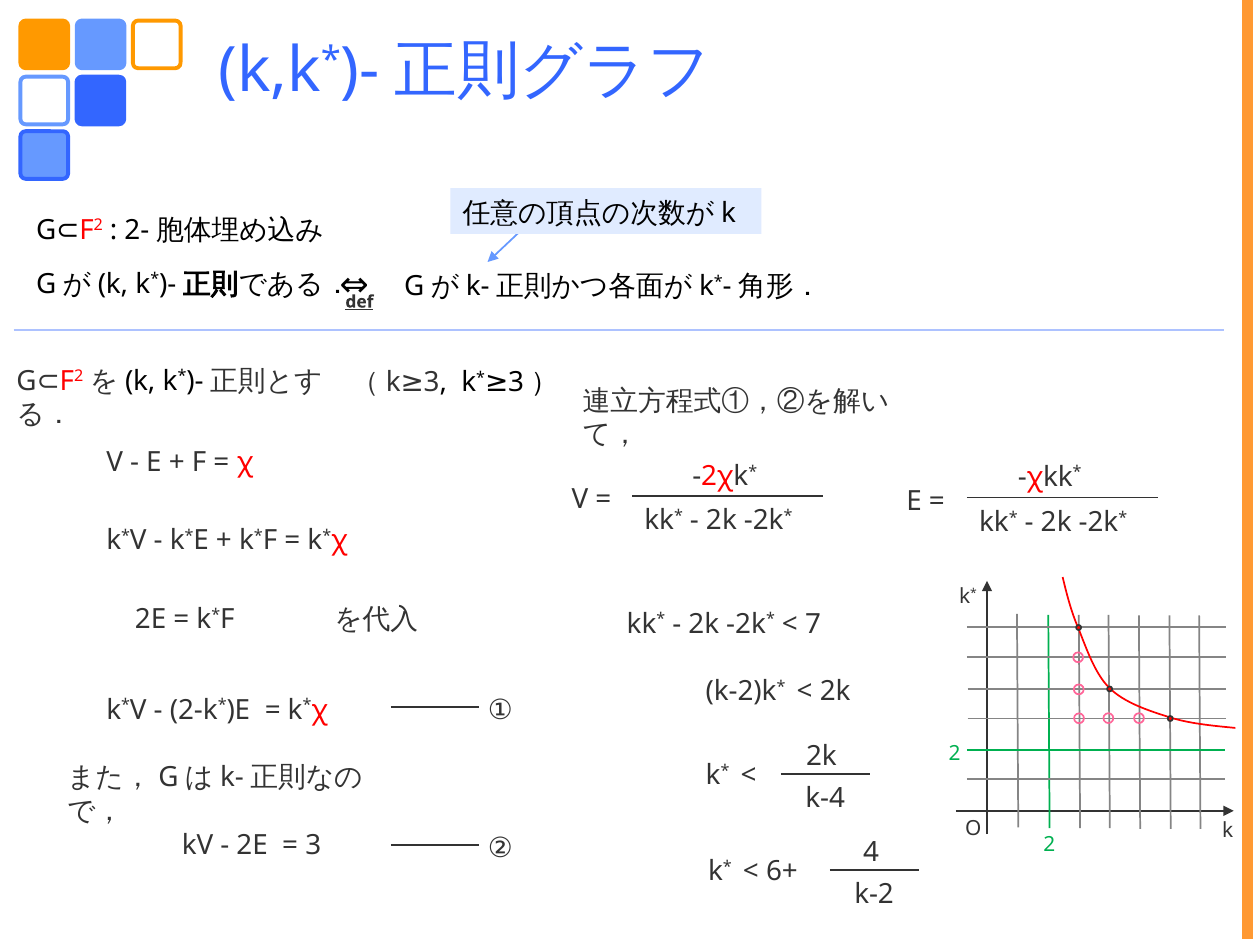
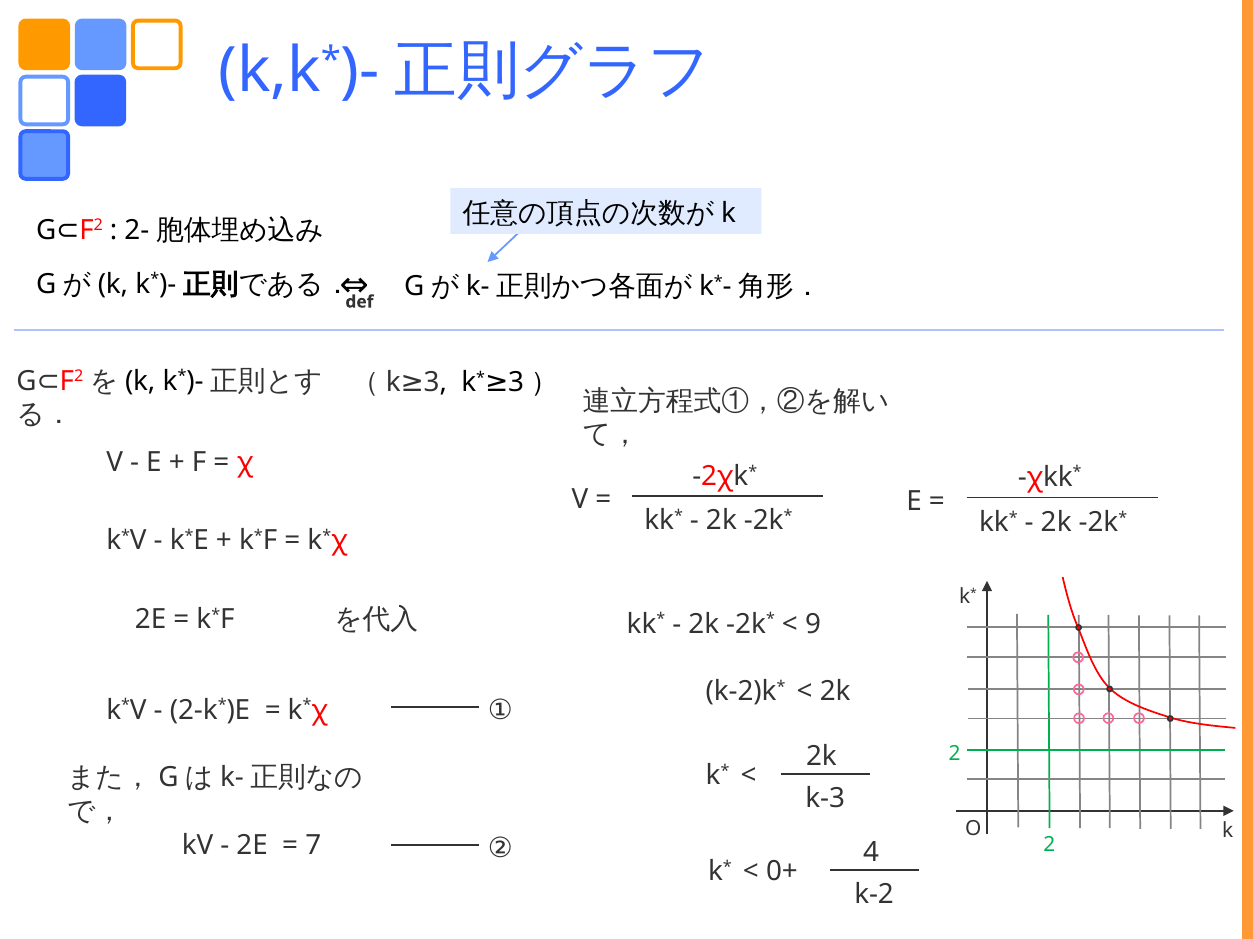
def underline: present -> none
7: 7 -> 9
k-4: k-4 -> k-3
3 at (313, 846): 3 -> 7
6+: 6+ -> 0+
